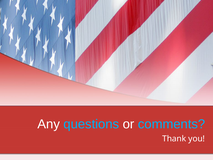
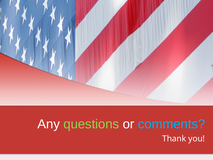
questions colour: light blue -> light green
